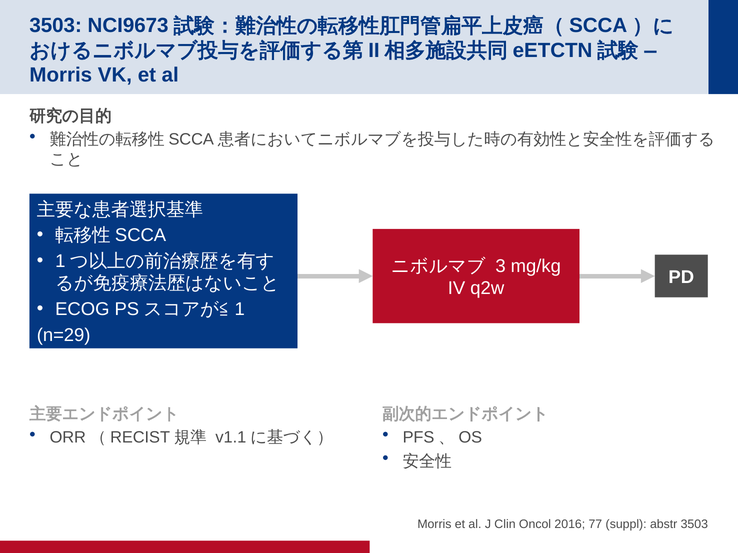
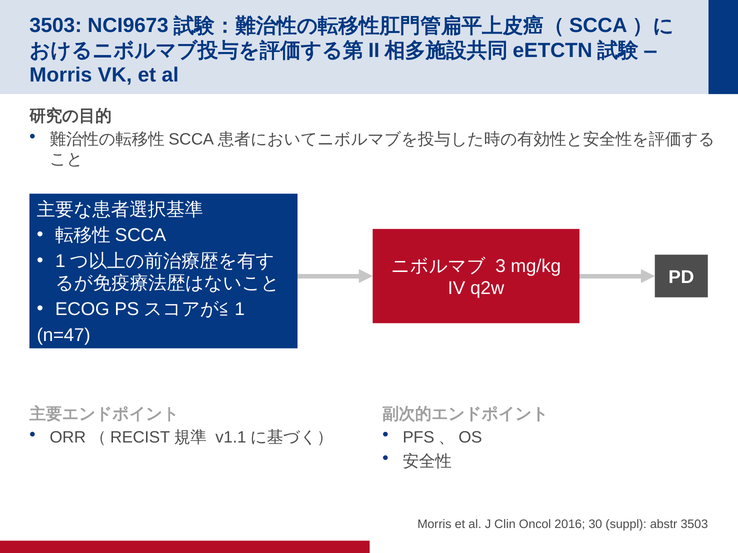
n=29: n=29 -> n=47
77: 77 -> 30
